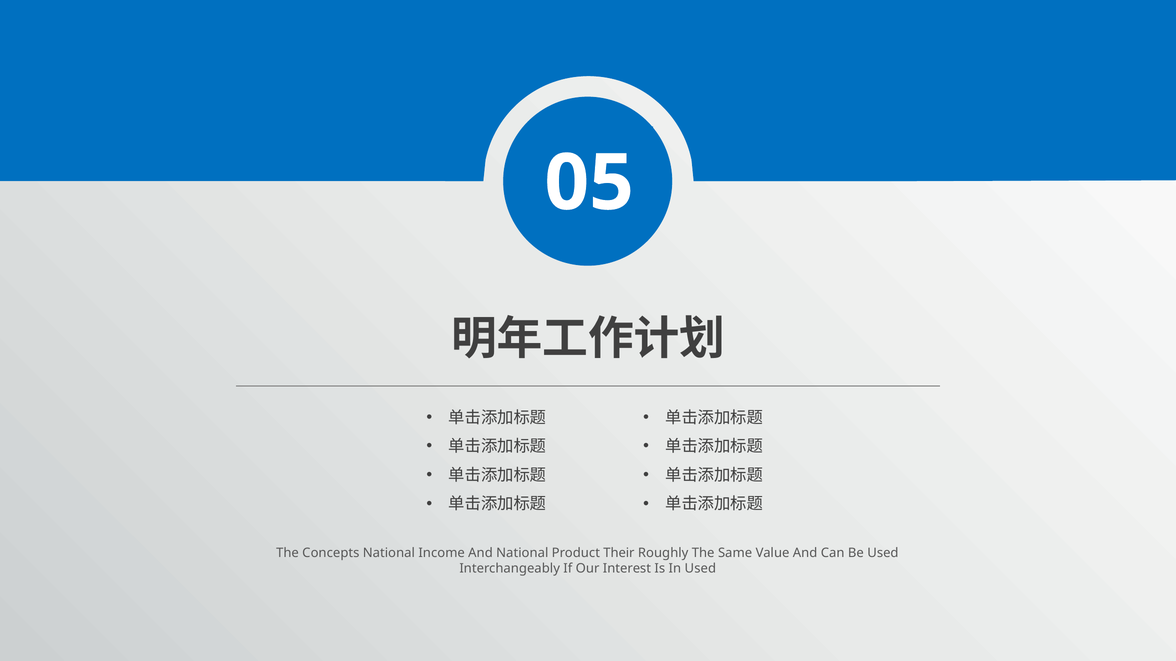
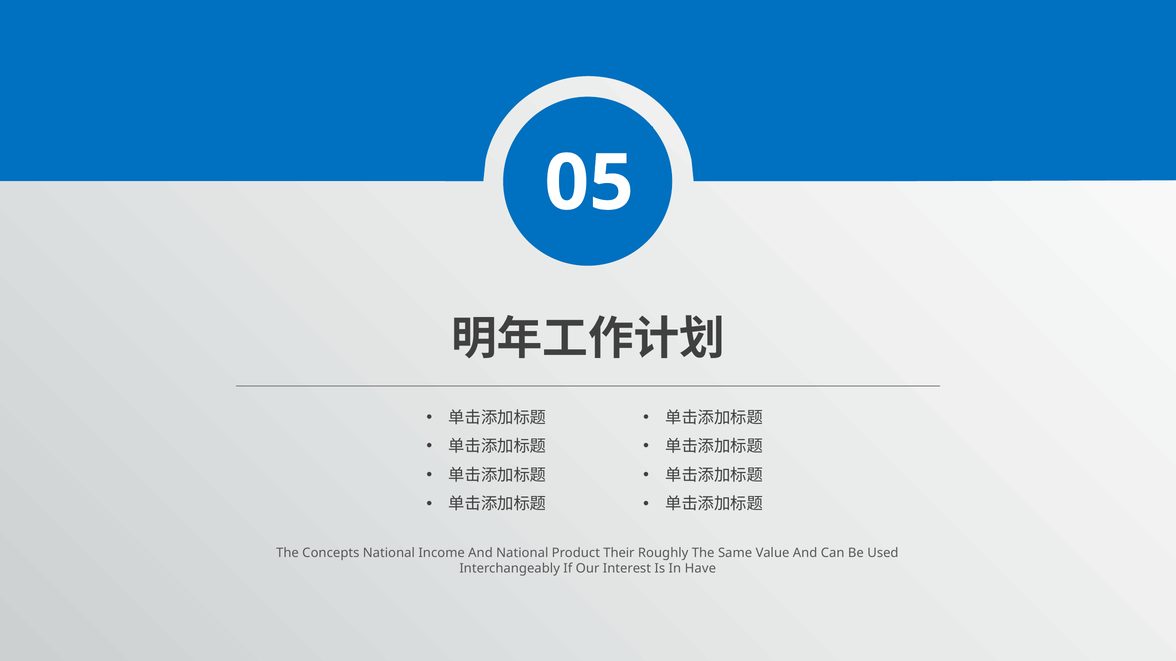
In Used: Used -> Have
